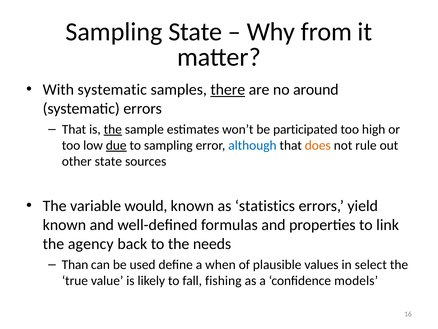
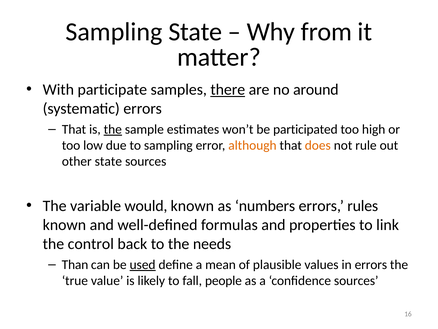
With systematic: systematic -> participate
due underline: present -> none
although colour: blue -> orange
statistics: statistics -> numbers
yield: yield -> rules
agency: agency -> control
used underline: none -> present
when: when -> mean
in select: select -> errors
fishing: fishing -> people
confidence models: models -> sources
